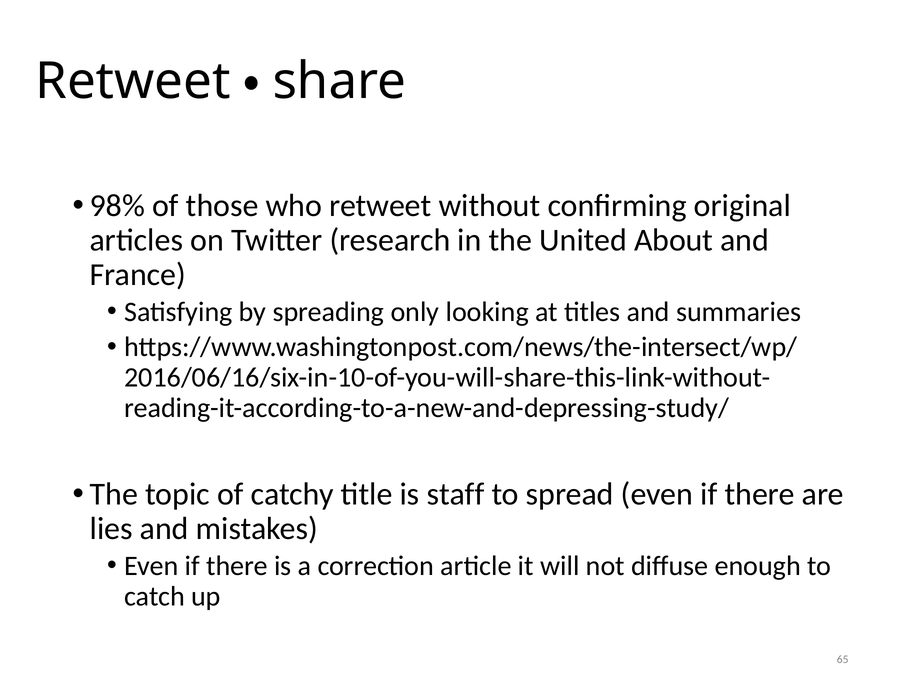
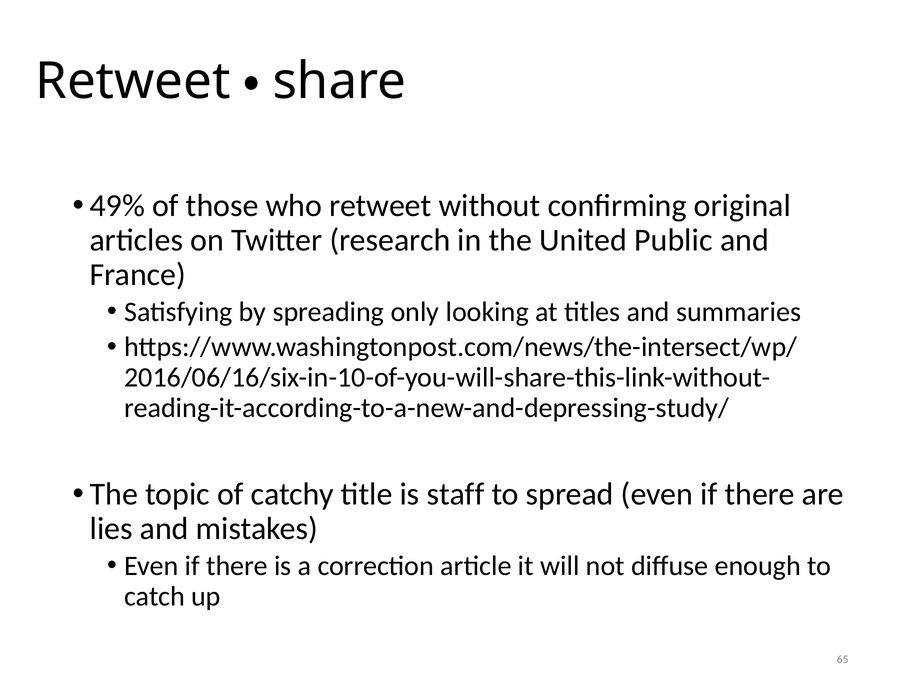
98%: 98% -> 49%
About: About -> Public
